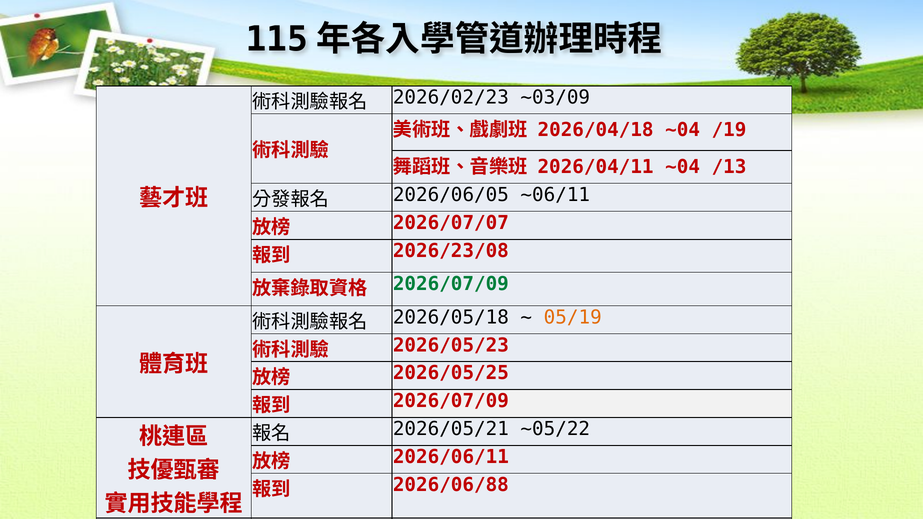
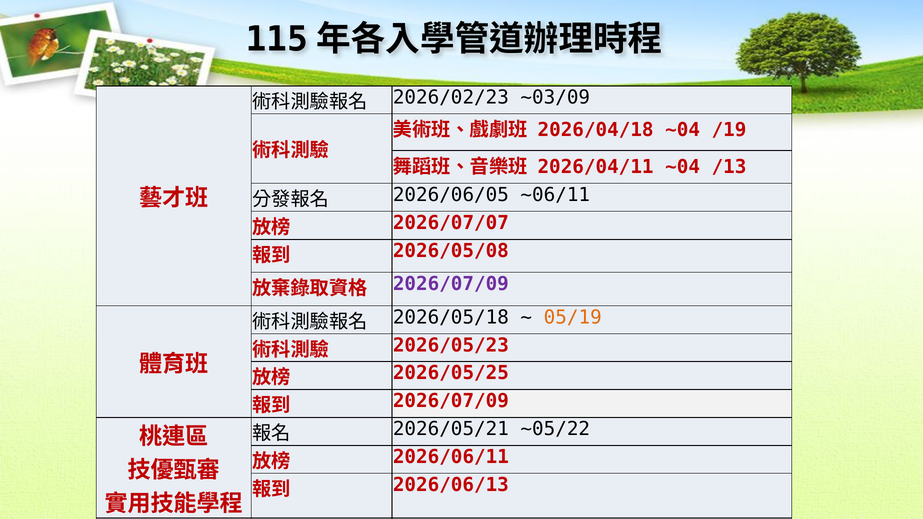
2026/23/08: 2026/23/08 -> 2026/05/08
2026/07/09 at (451, 284) colour: green -> purple
2026/06/88: 2026/06/88 -> 2026/06/13
